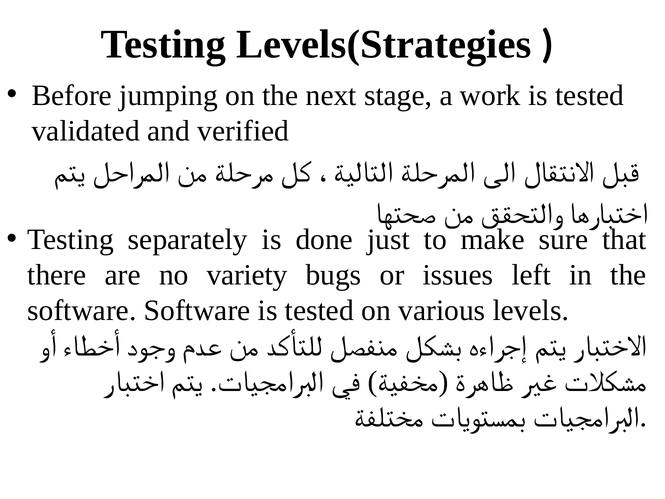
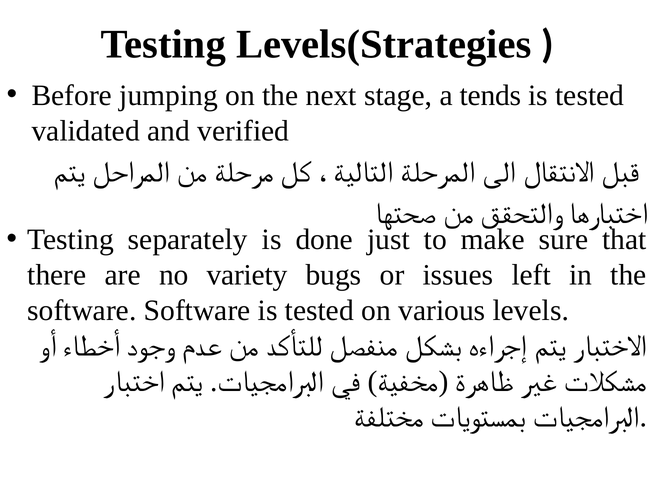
work: work -> tends
